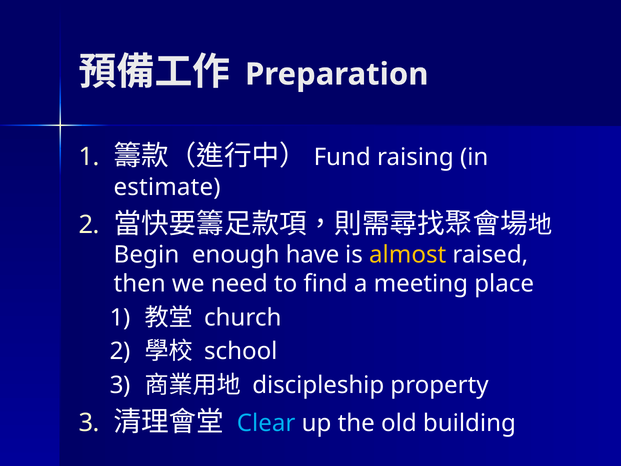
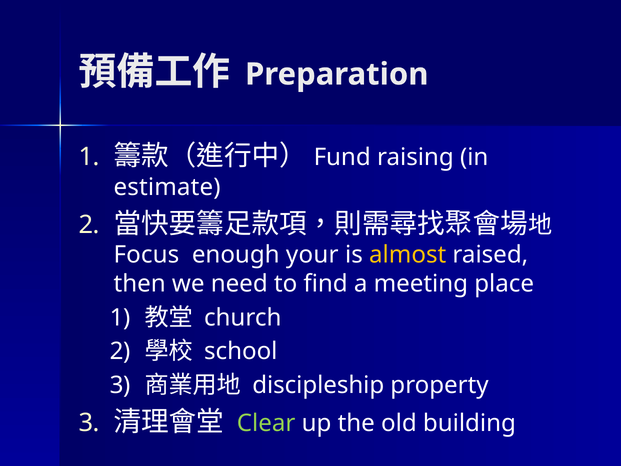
Begin: Begin -> Focus
have: have -> your
Clear colour: light blue -> light green
